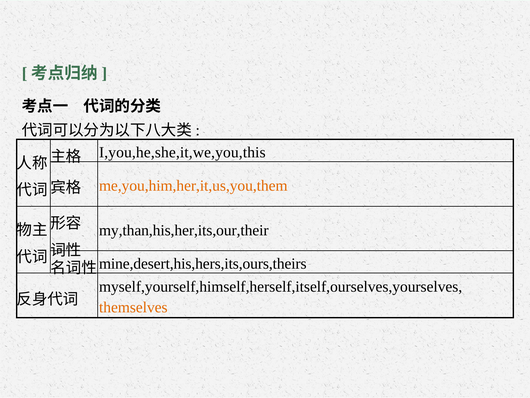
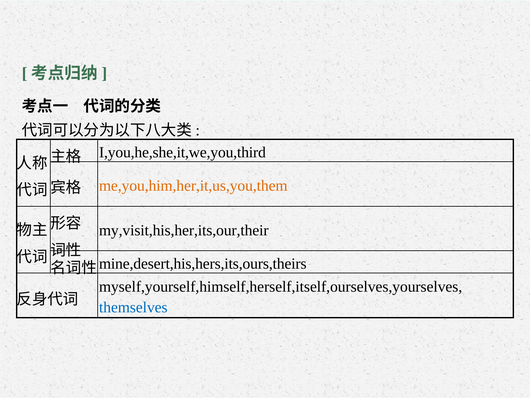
I,you,he,she,it,we,you,this: I,you,he,she,it,we,you,this -> I,you,he,she,it,we,you,third
my,than,his,her,its,our,their: my,than,his,her,its,our,their -> my,visit,his,her,its,our,their
themselves colour: orange -> blue
